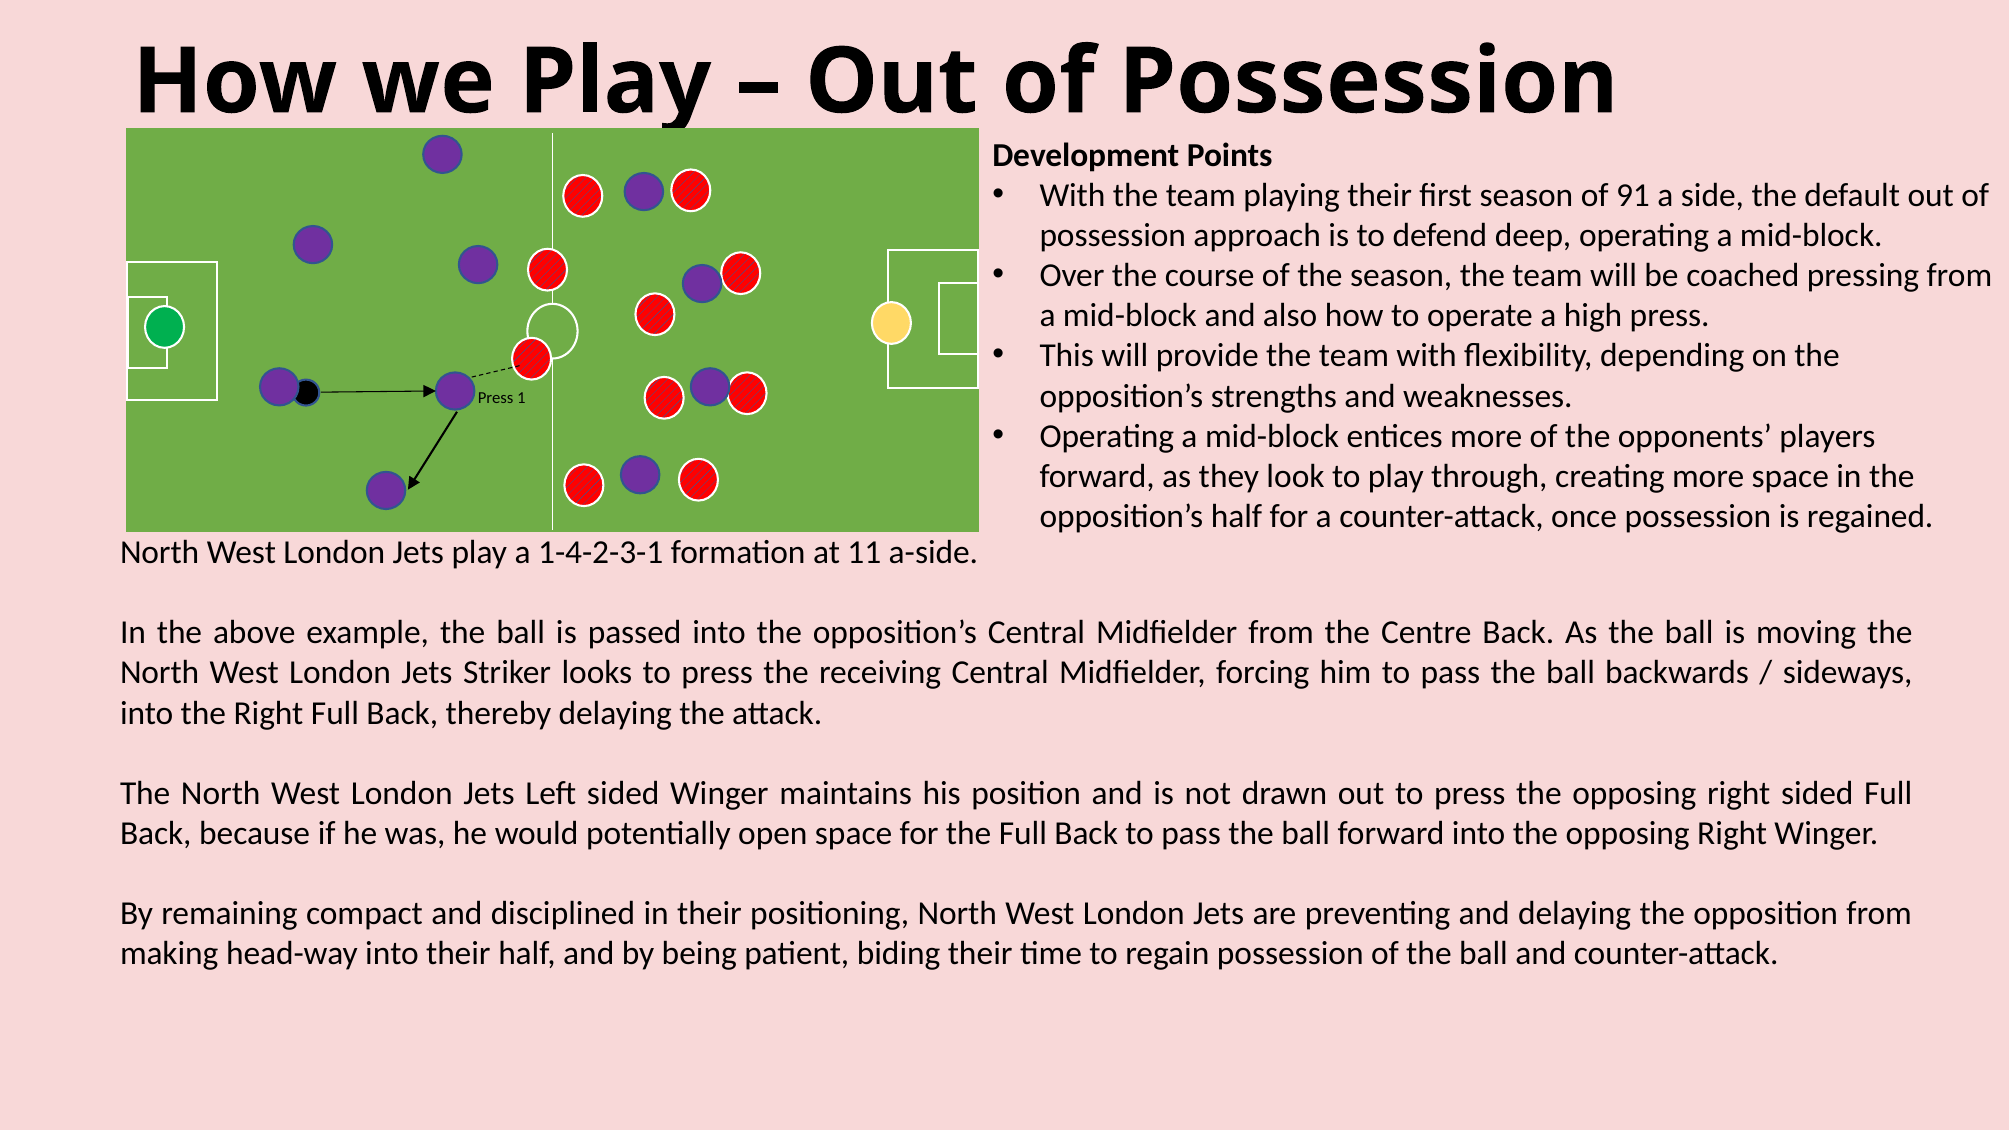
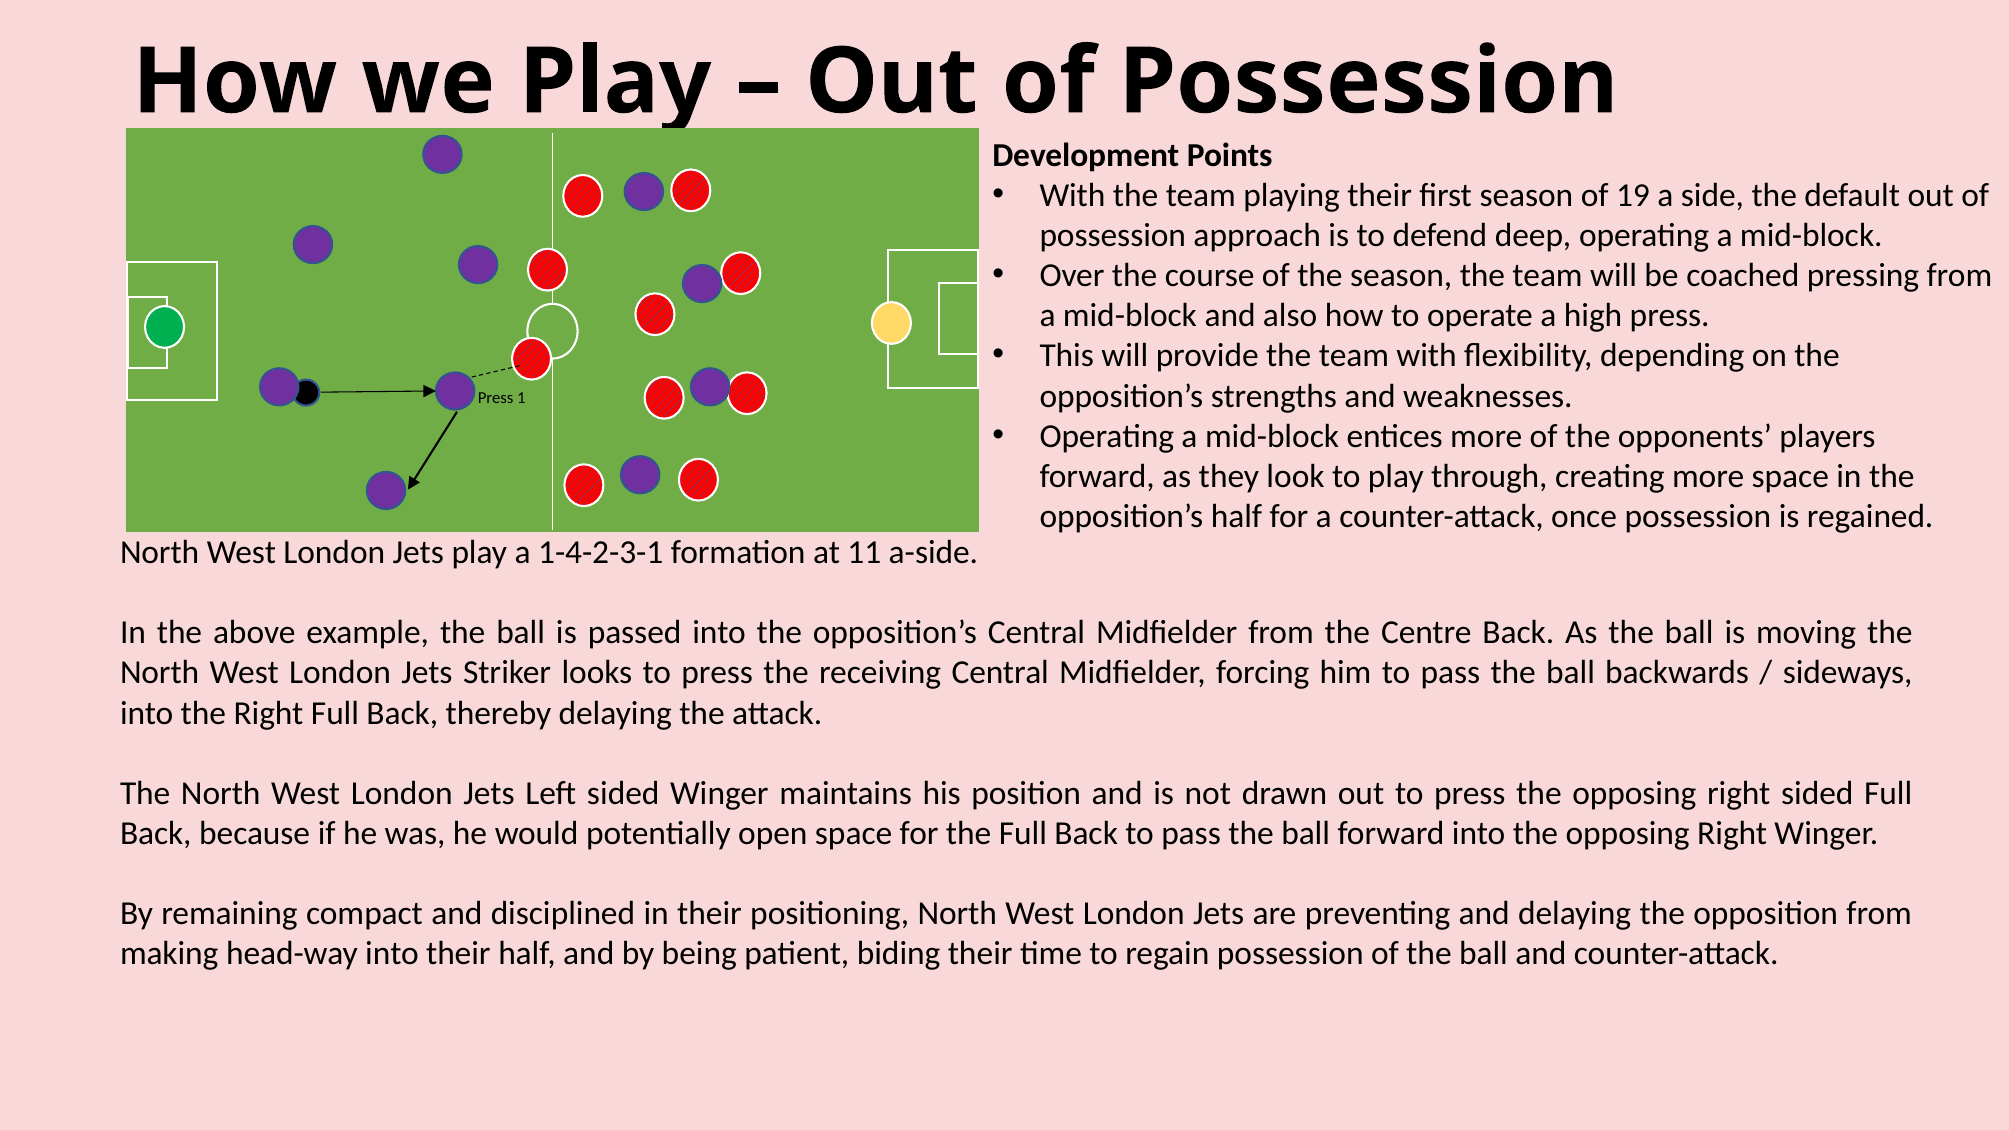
91: 91 -> 19
